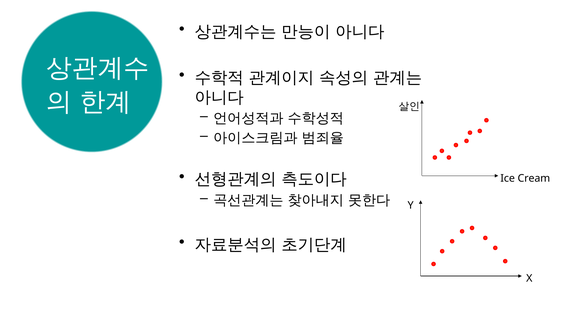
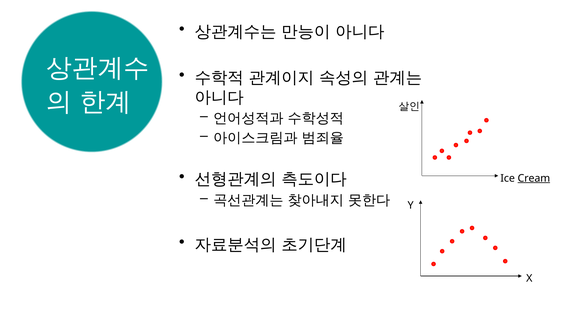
Cream underline: none -> present
